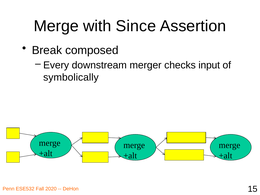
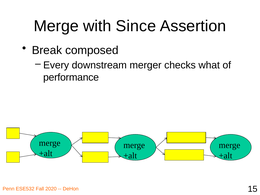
input: input -> what
symbolically: symbolically -> performance
